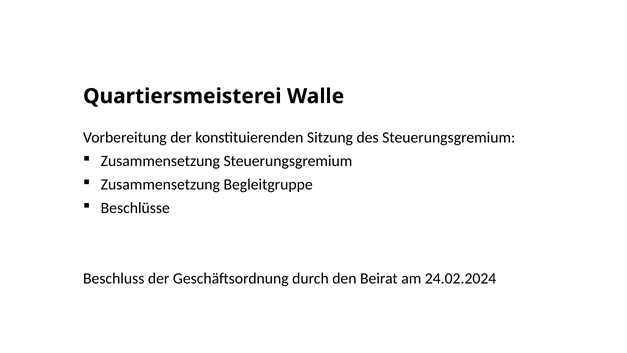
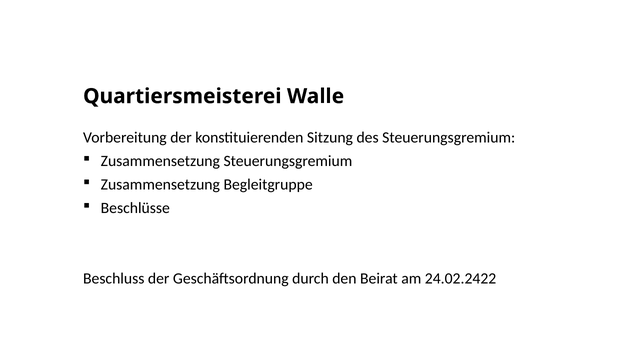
24.02.2024: 24.02.2024 -> 24.02.2422
